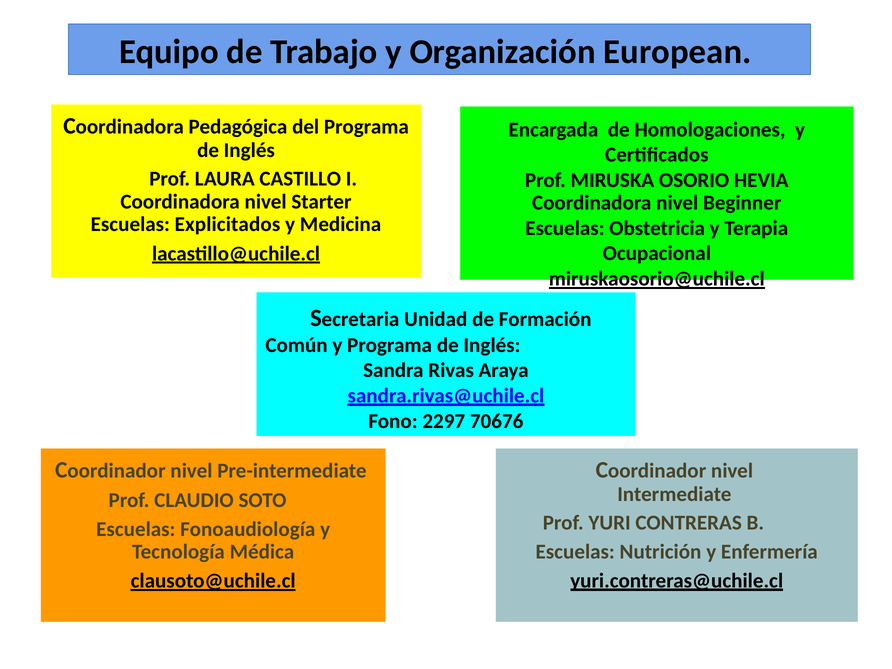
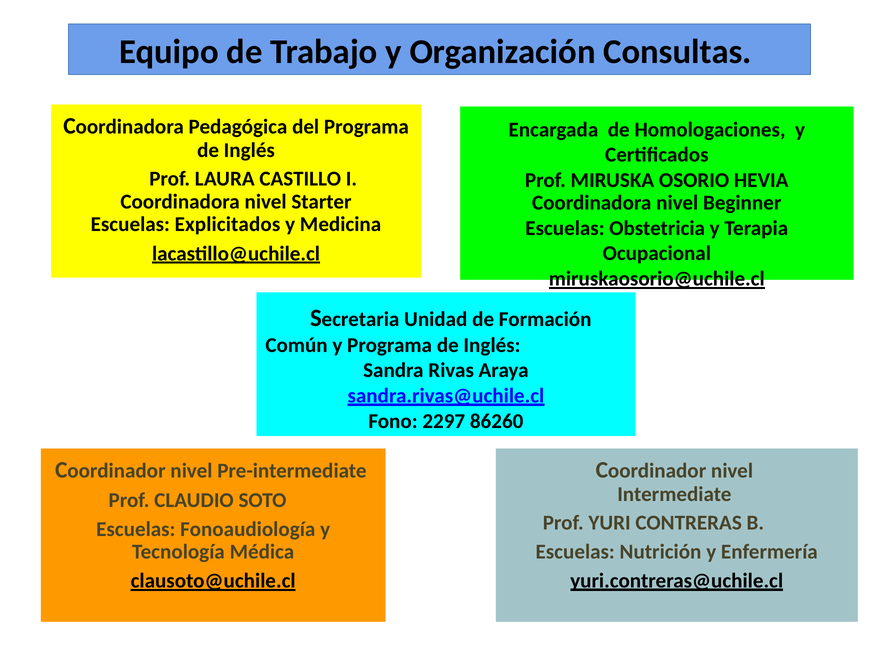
European: European -> Consultas
70676: 70676 -> 86260
